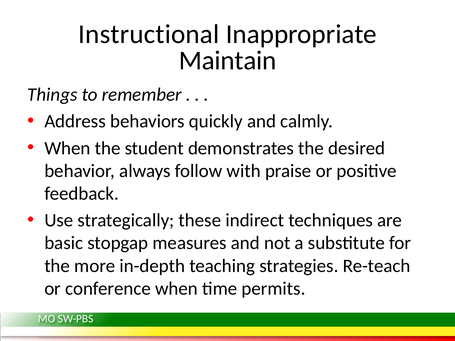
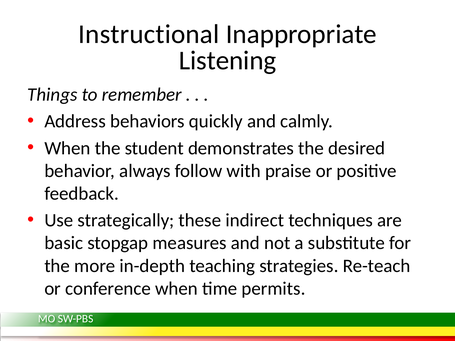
Maintain: Maintain -> Listening
